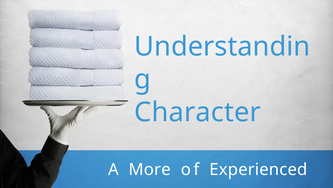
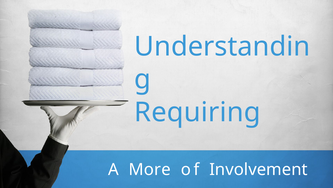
Character: Character -> Requiring
Experienced: Experienced -> Involvement
